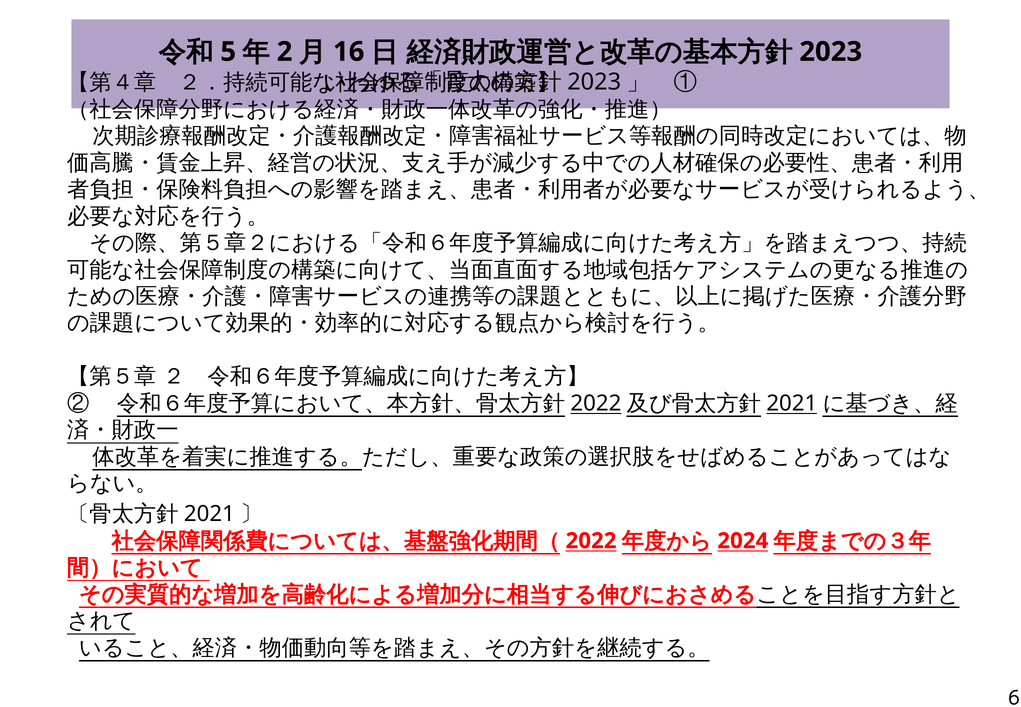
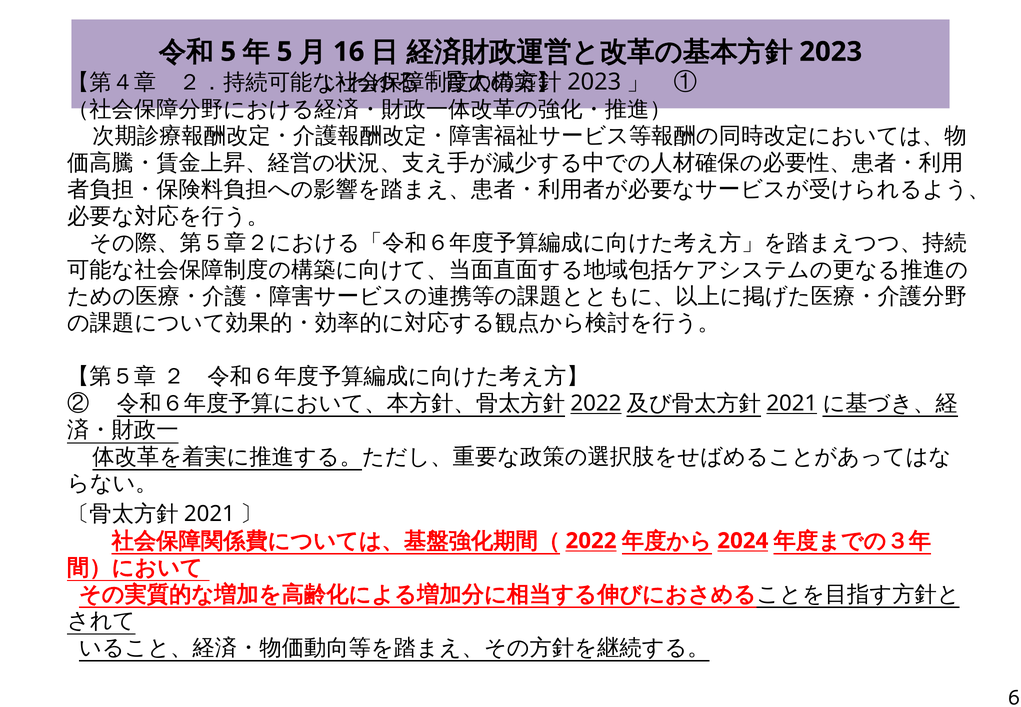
2 at (285, 52): 2 -> 5
